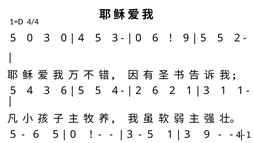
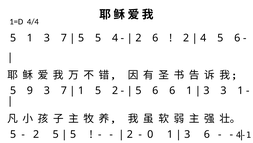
0 at (30, 38): 0 -> 1
0 at (64, 38): 0 -> 7
4 at (81, 38): 4 -> 5
5 3: 3 -> 4
0 at (138, 38): 0 -> 2
9 at (186, 38): 9 -> 2
5 at (203, 38): 5 -> 4
2 at (237, 38): 2 -> 6
4 at (30, 90): 4 -> 9
6 at (64, 90): 6 -> 7
5 at (81, 90): 5 -> 1
4 at (115, 90): 4 -> 2
2 at (138, 90): 2 -> 5
6 2: 2 -> 6
3 1: 1 -> 3
6 at (36, 134): 6 -> 2
0 at (73, 134): 0 -> 5
3 at (130, 134): 3 -> 2
5 at (150, 134): 5 -> 0
3 9: 9 -> 6
